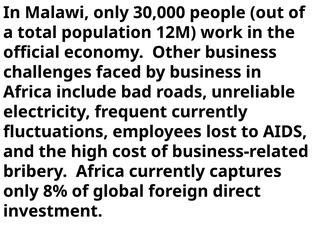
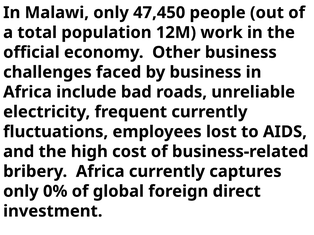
30,000: 30,000 -> 47,450
8%: 8% -> 0%
